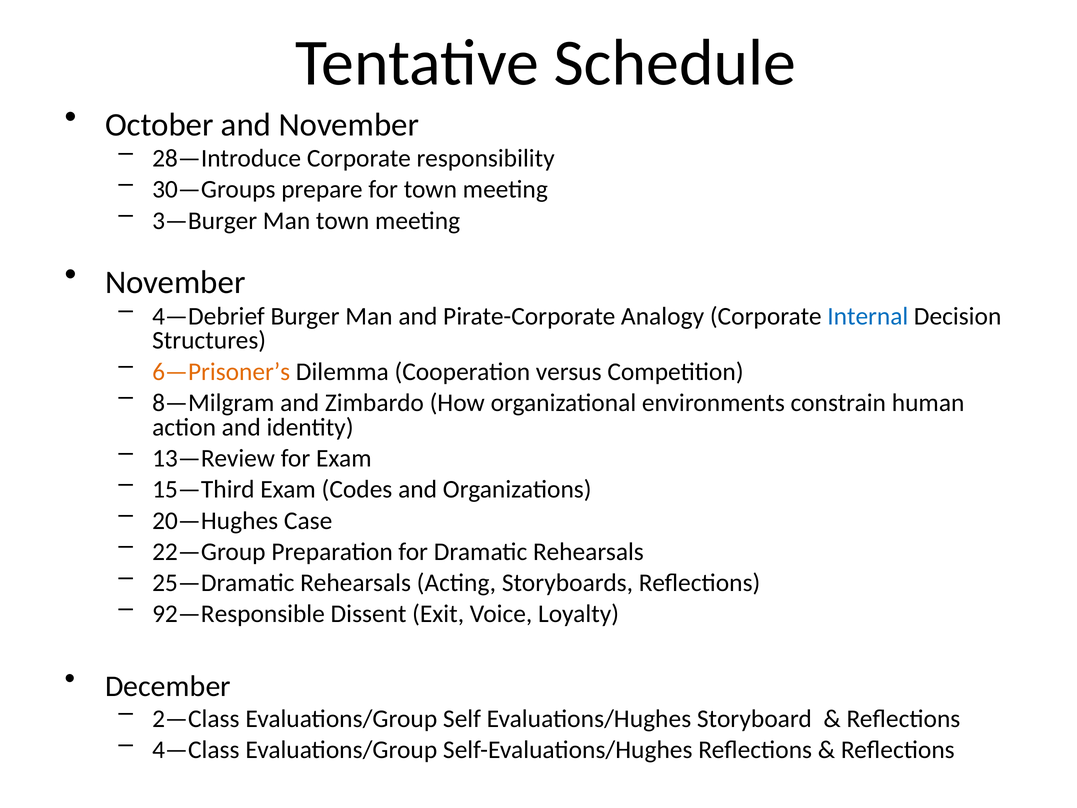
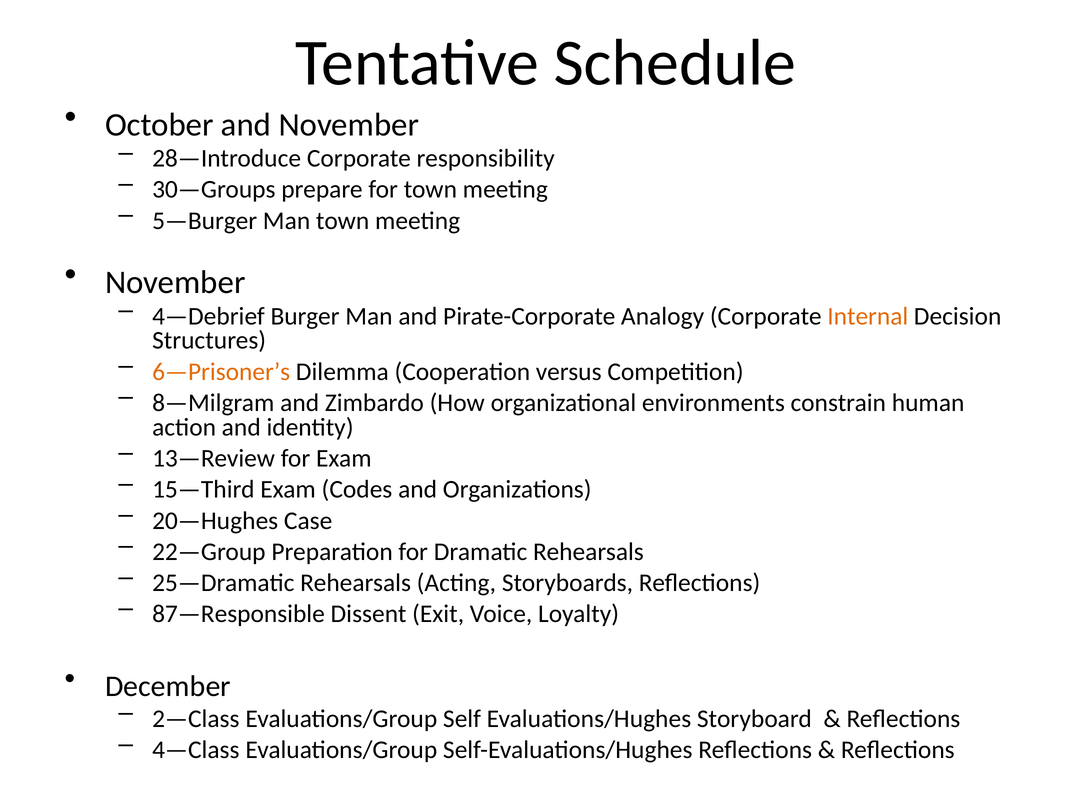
3—Burger: 3—Burger -> 5—Burger
Internal colour: blue -> orange
92—Responsible: 92—Responsible -> 87—Responsible
